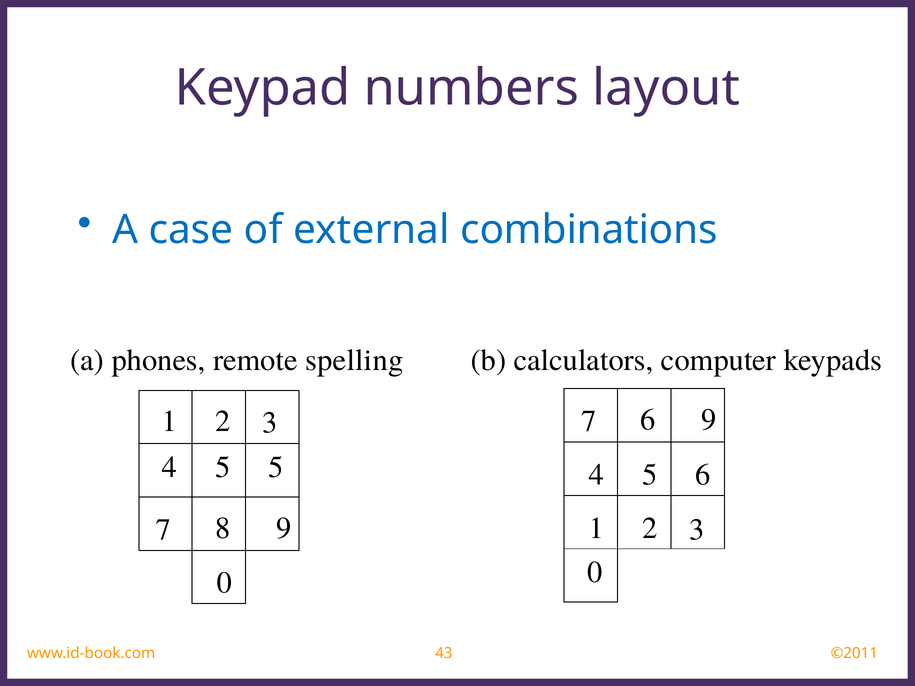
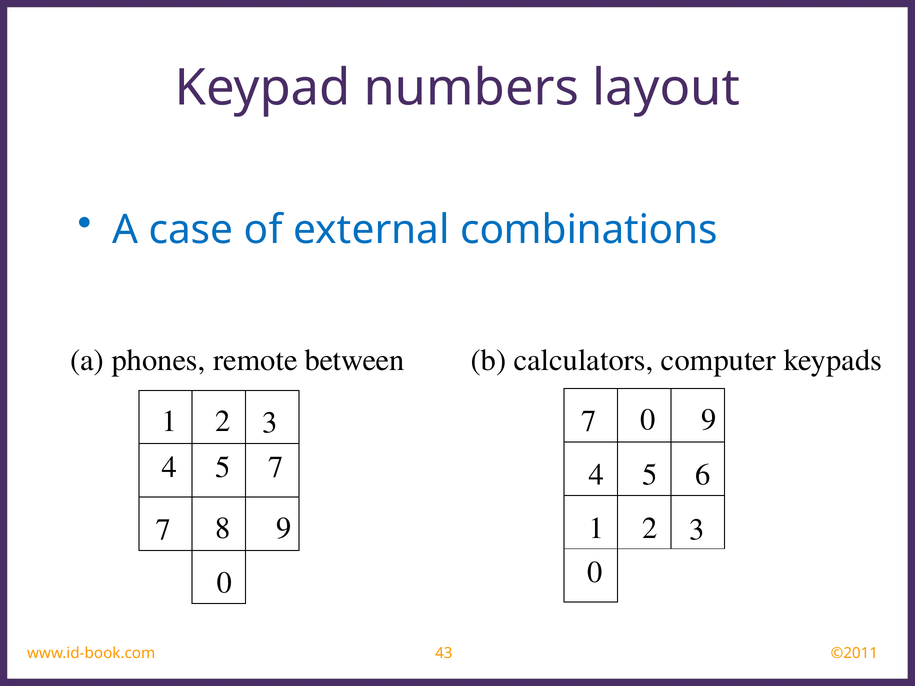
spelling: spelling -> between
7 6: 6 -> 0
5 5: 5 -> 7
